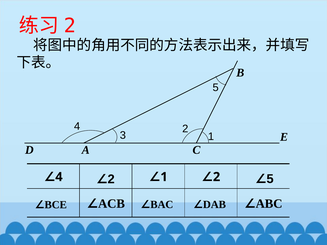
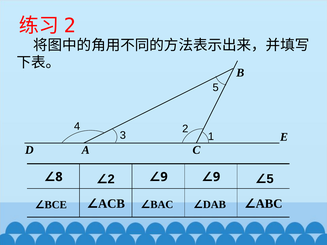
4 at (59, 177): 4 -> 8
1 at (164, 177): 1 -> 9
2 at (217, 177): 2 -> 9
